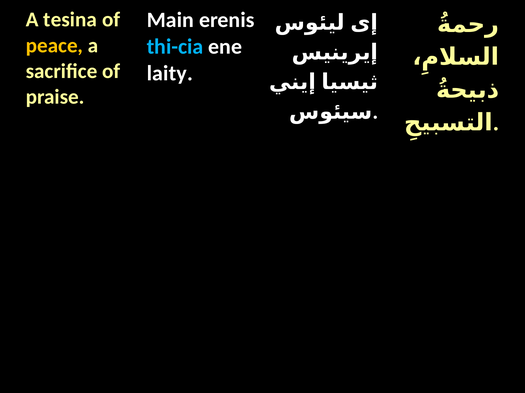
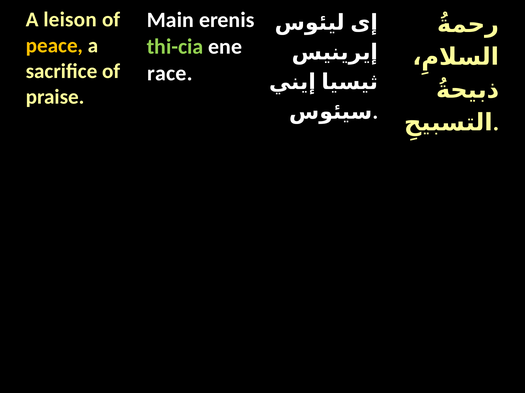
tesina: tesina -> leison
thi-cia colour: light blue -> light green
laity: laity -> race
